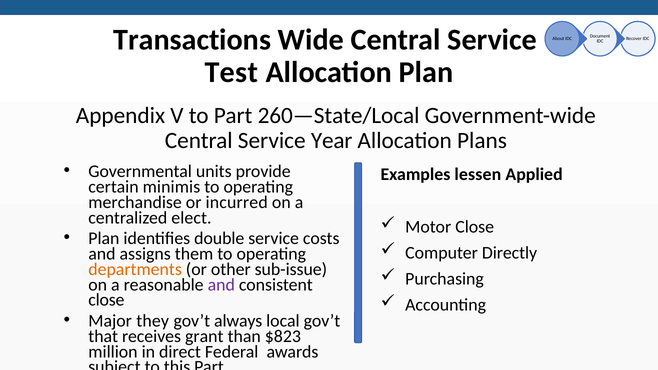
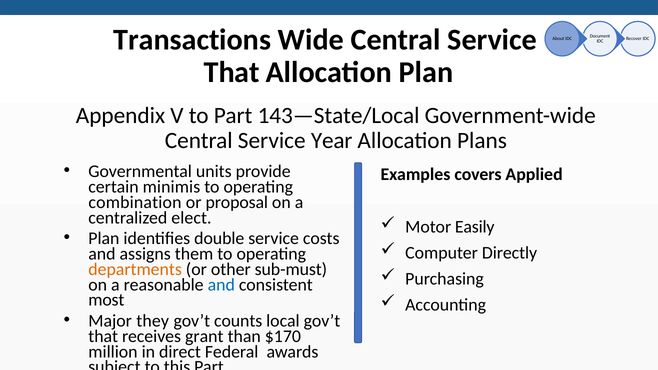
Test at (231, 72): Test -> That
260—State/Local: 260—State/Local -> 143—State/Local
lessen: lessen -> covers
merchandise: merchandise -> combination
incurred: incurred -> proposal
Motor Close: Close -> Easily
sub-issue: sub-issue -> sub-must
and at (221, 285) colour: purple -> blue
close at (106, 300): close -> most
always: always -> counts
$823: $823 -> $170
